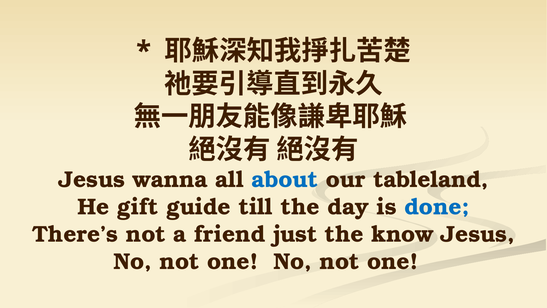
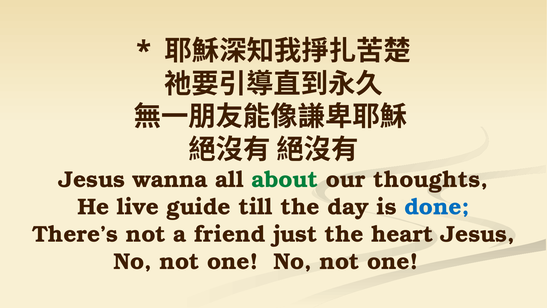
about colour: blue -> green
tableland: tableland -> thoughts
gift: gift -> live
know: know -> heart
